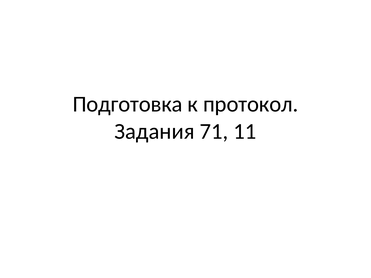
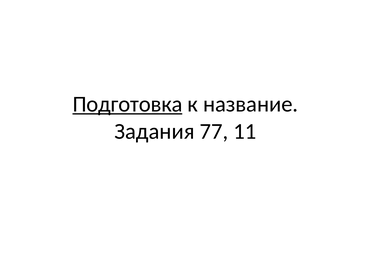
Подготовка underline: none -> present
протокол: протокол -> название
71: 71 -> 77
